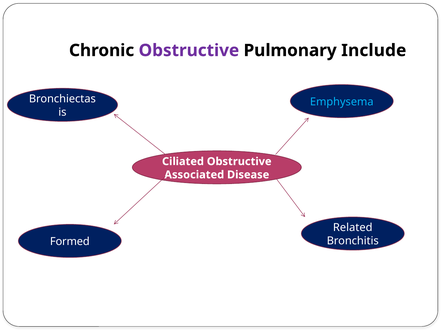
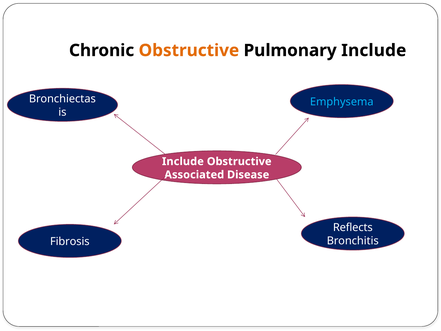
Obstructive at (189, 50) colour: purple -> orange
Ciliated at (183, 161): Ciliated -> Include
Related: Related -> Reflects
Formed: Formed -> Fibrosis
